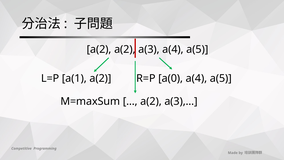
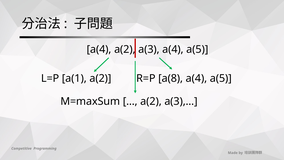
a(2 at (99, 49): a(2 -> a(4
a(0: a(0 -> a(8
